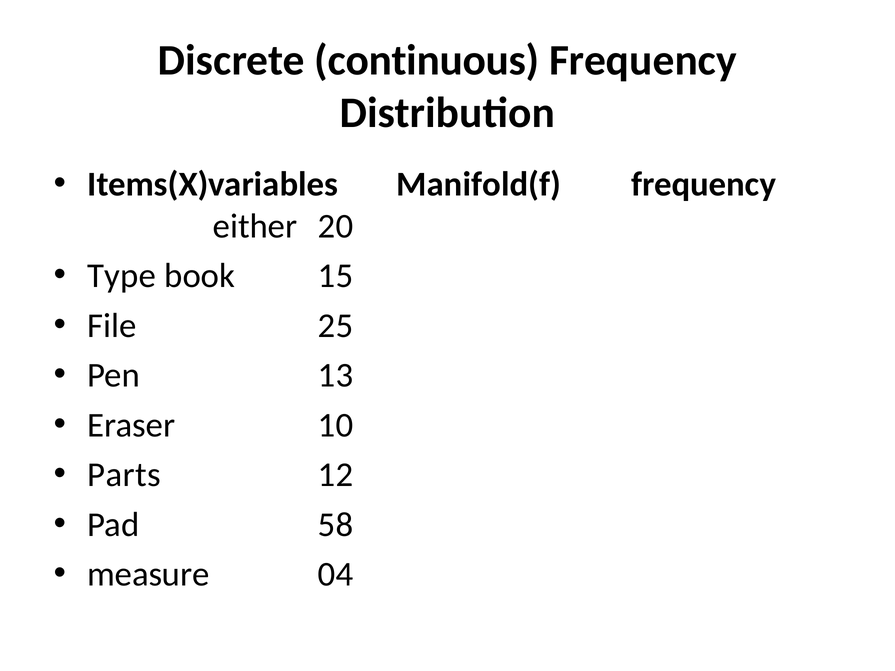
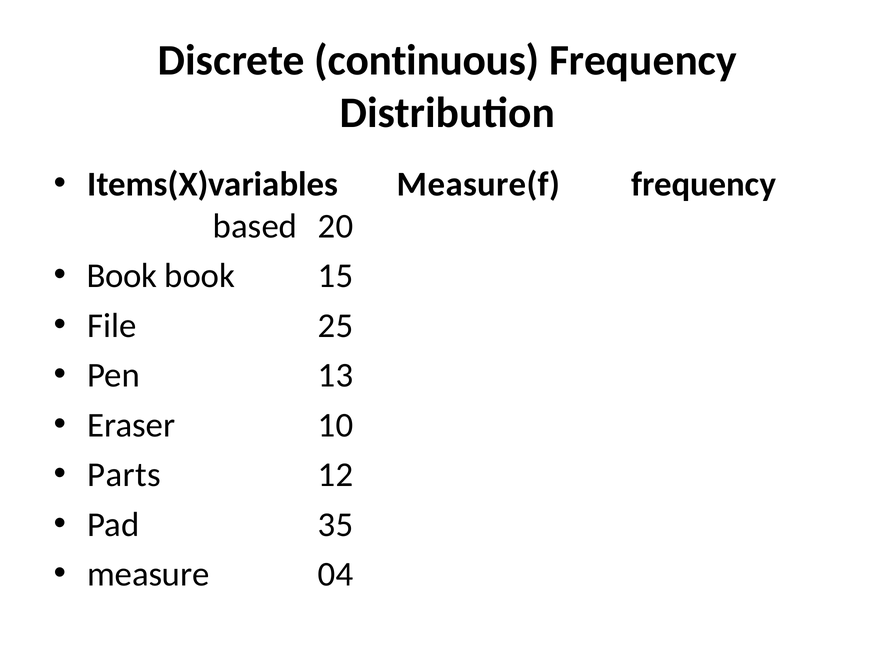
Manifold(f: Manifold(f -> Measure(f
either: either -> based
Type at (122, 276): Type -> Book
58: 58 -> 35
